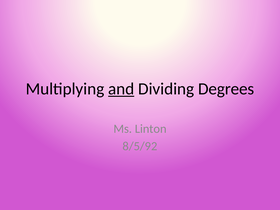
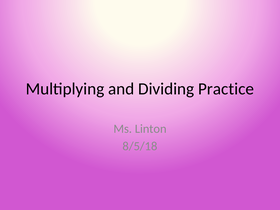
and underline: present -> none
Degrees: Degrees -> Practice
8/5/92: 8/5/92 -> 8/5/18
